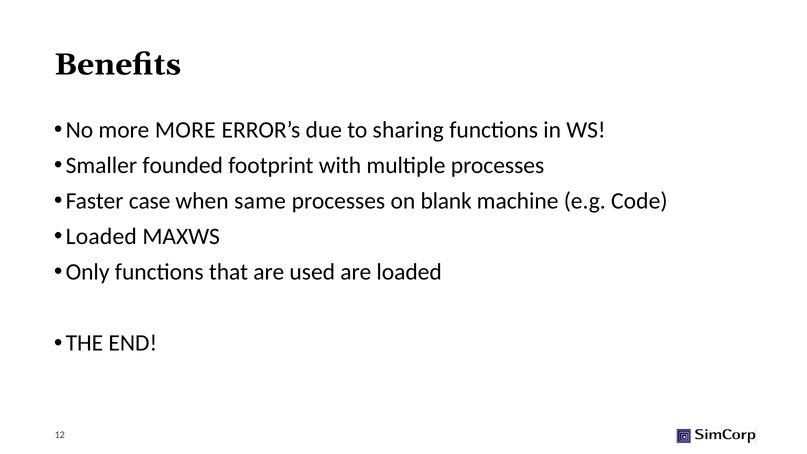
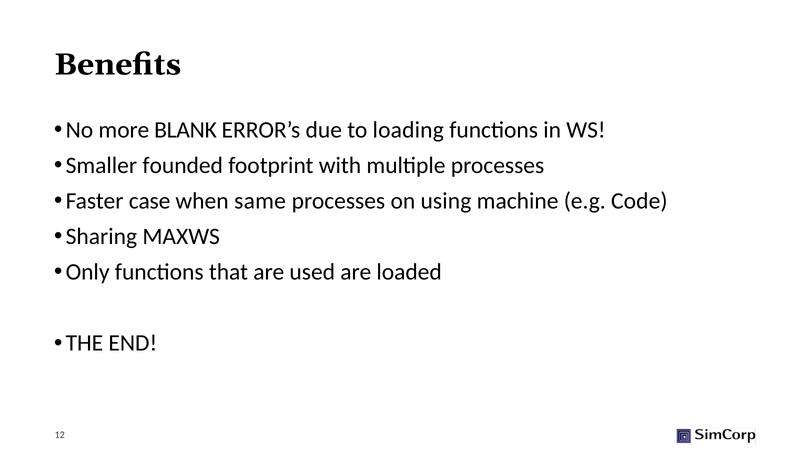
more MORE: MORE -> BLANK
sharing: sharing -> loading
blank: blank -> using
Loaded at (101, 237): Loaded -> Sharing
